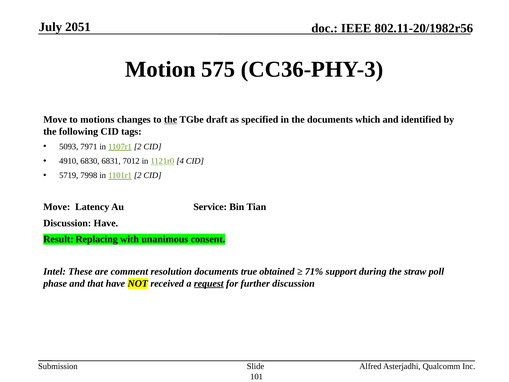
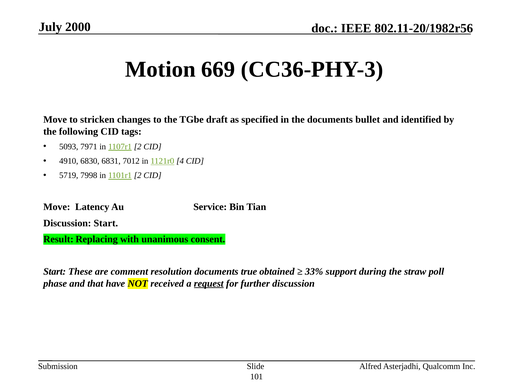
2051: 2051 -> 2000
575: 575 -> 669
motions: motions -> stricken
the at (171, 119) underline: present -> none
which: which -> bullet
Discussion Have: Have -> Start
Intel at (55, 271): Intel -> Start
71%: 71% -> 33%
